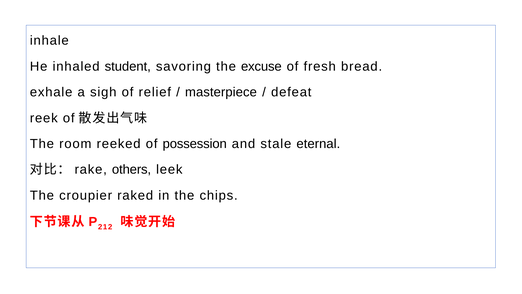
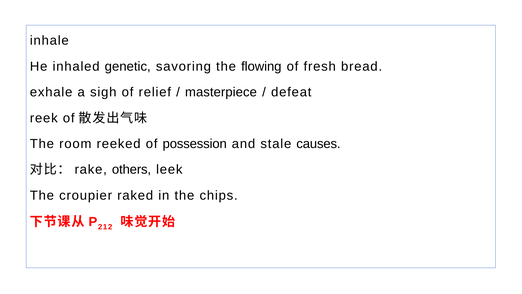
student: student -> genetic
excuse: excuse -> flowing
eternal: eternal -> causes
